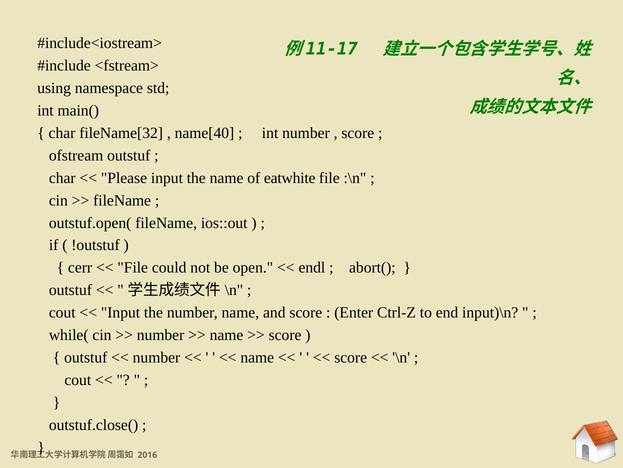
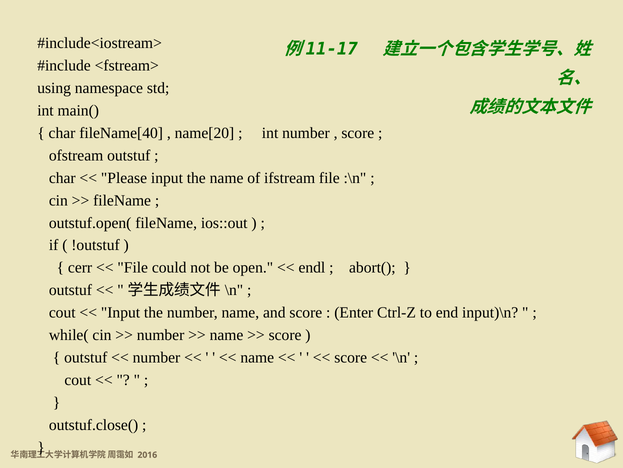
fileName[32: fileName[32 -> fileName[40
name[40: name[40 -> name[20
eatwhite: eatwhite -> ifstream
